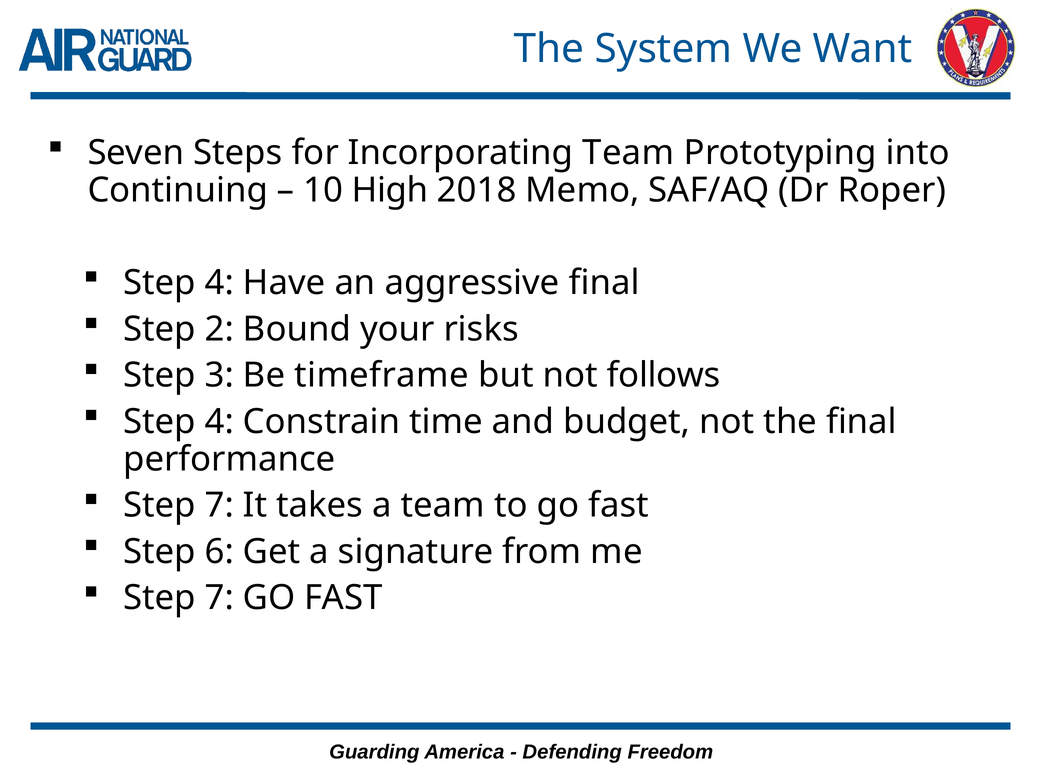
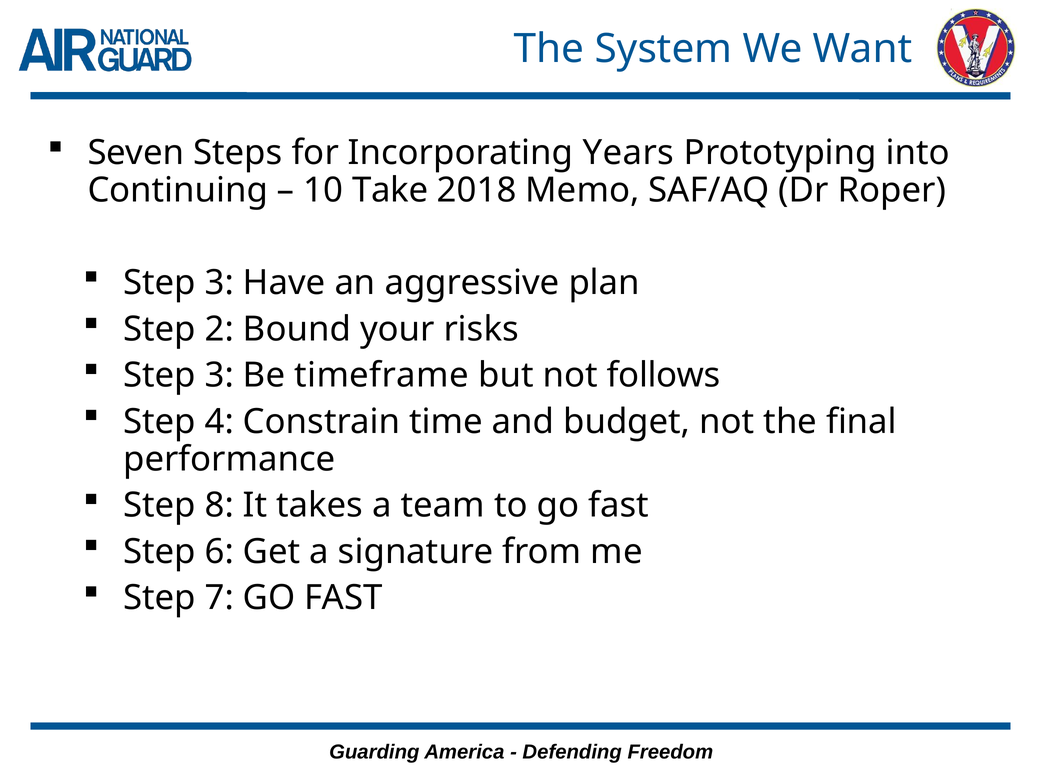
Incorporating Team: Team -> Years
High: High -> Take
4 at (219, 283): 4 -> 3
aggressive final: final -> plan
7 at (219, 506): 7 -> 8
